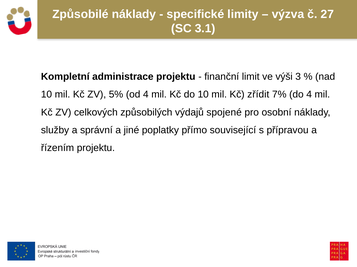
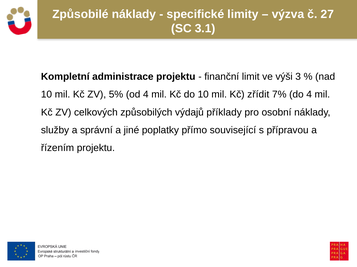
spojené: spojené -> příklady
